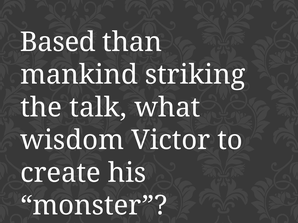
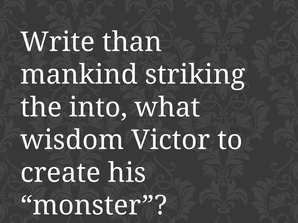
Based: Based -> Write
talk: talk -> into
